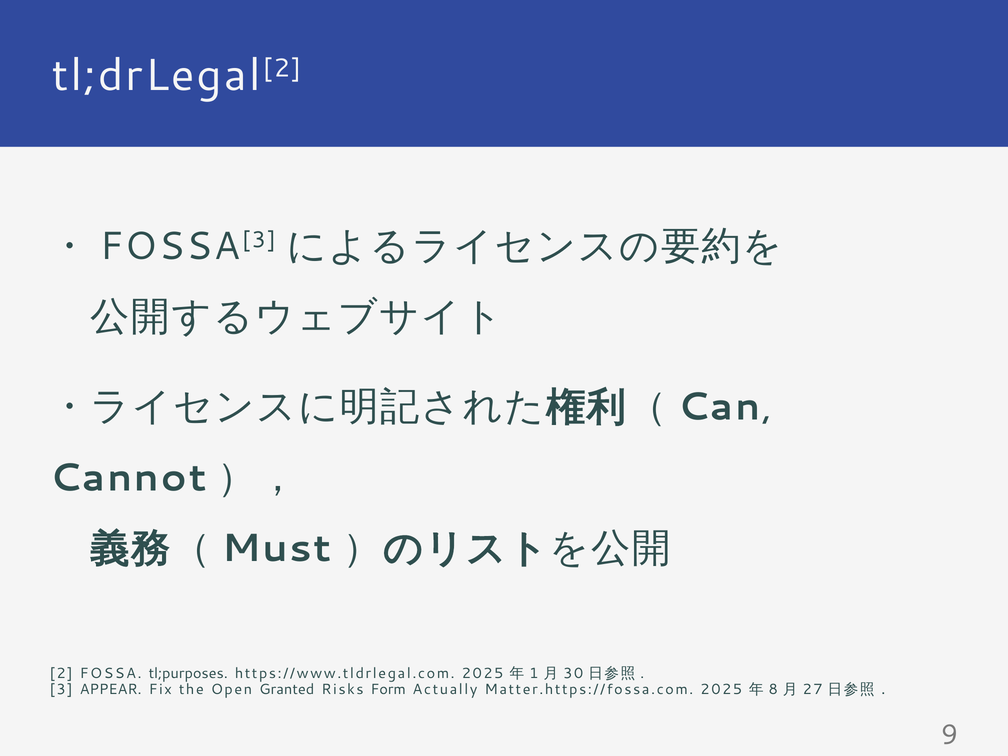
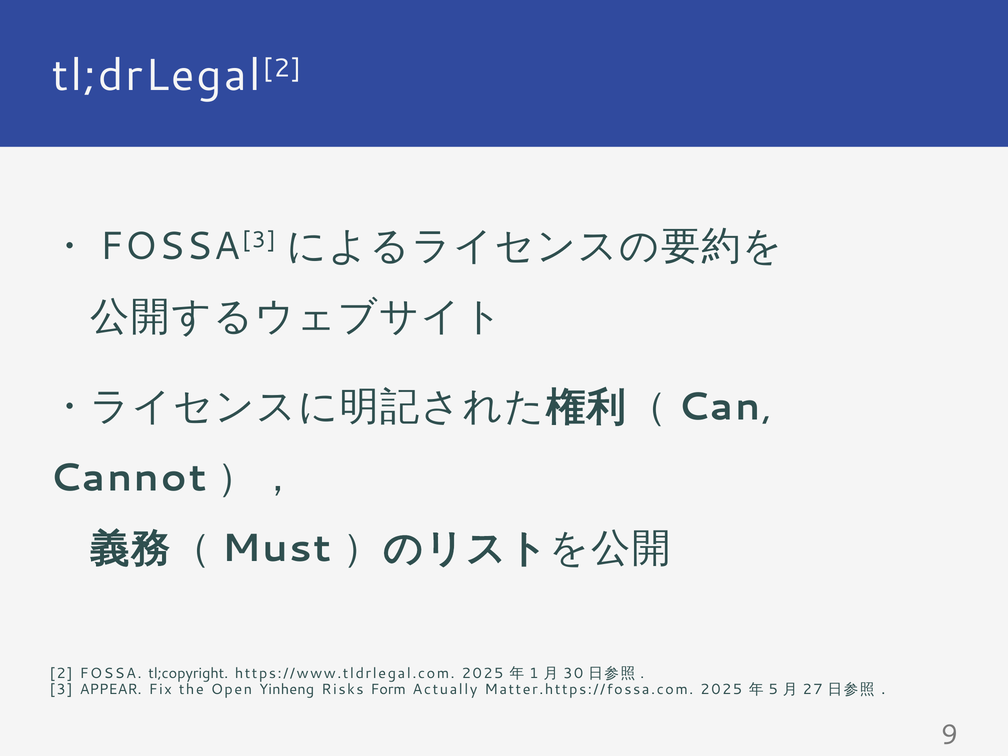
tl;purposes: tl;purposes -> tl;copyright
Granted: Granted -> Yinheng
8: 8 -> 5
